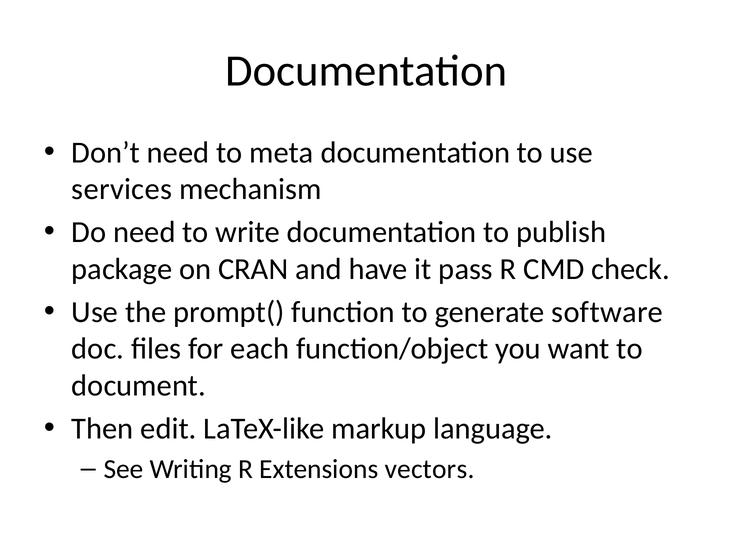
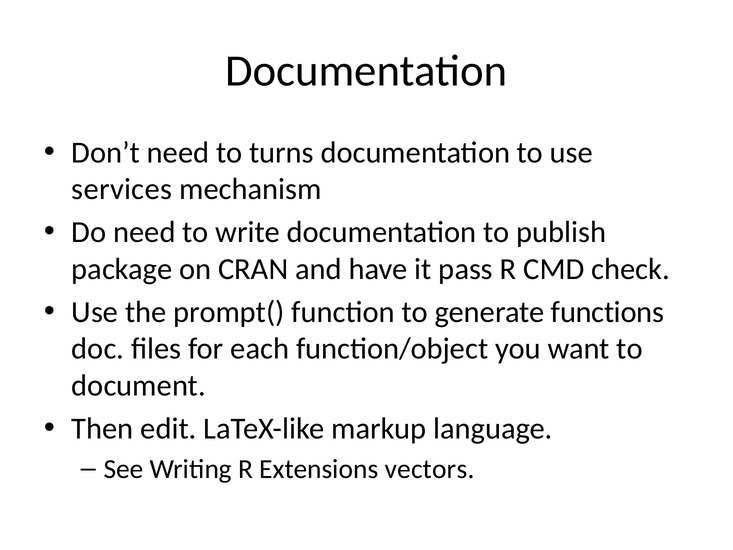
meta: meta -> turns
software: software -> functions
